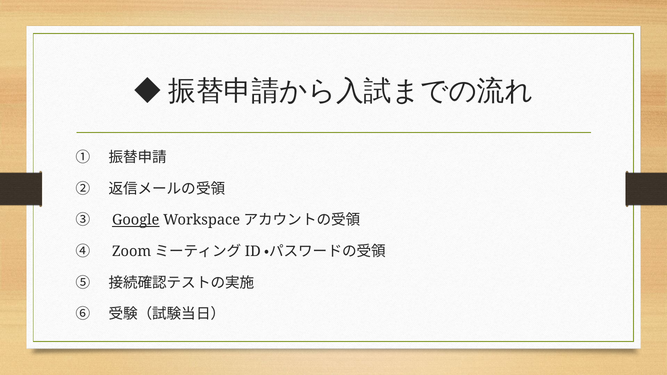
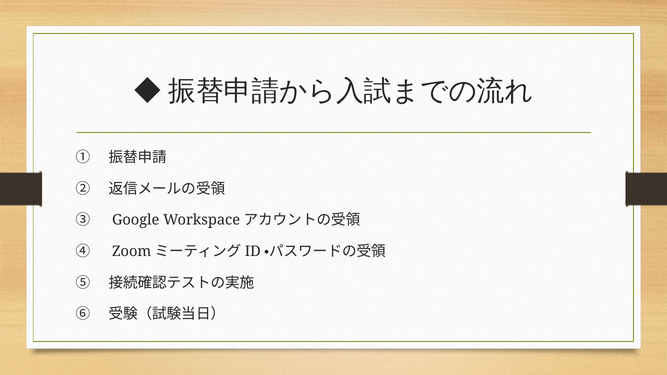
Google underline: present -> none
